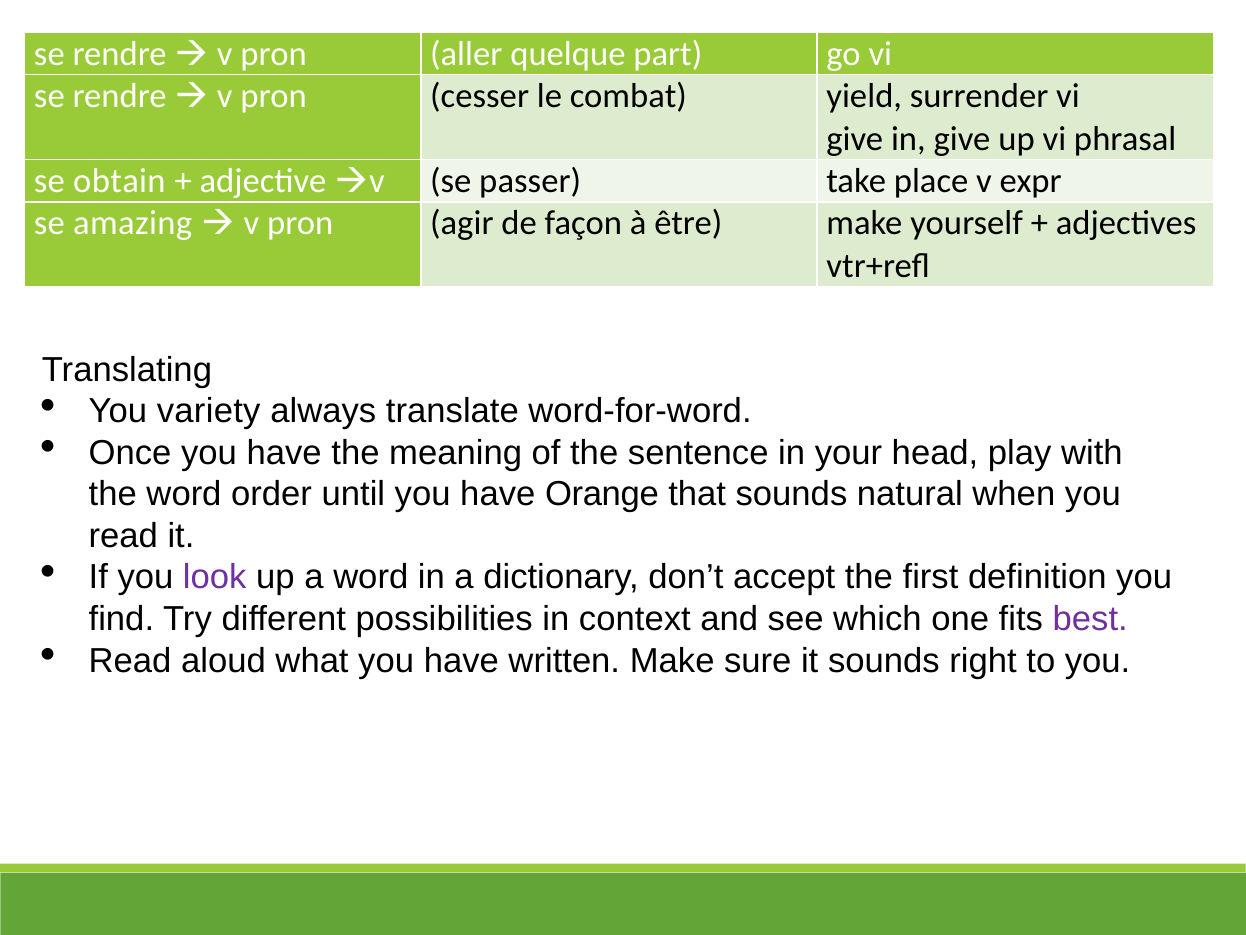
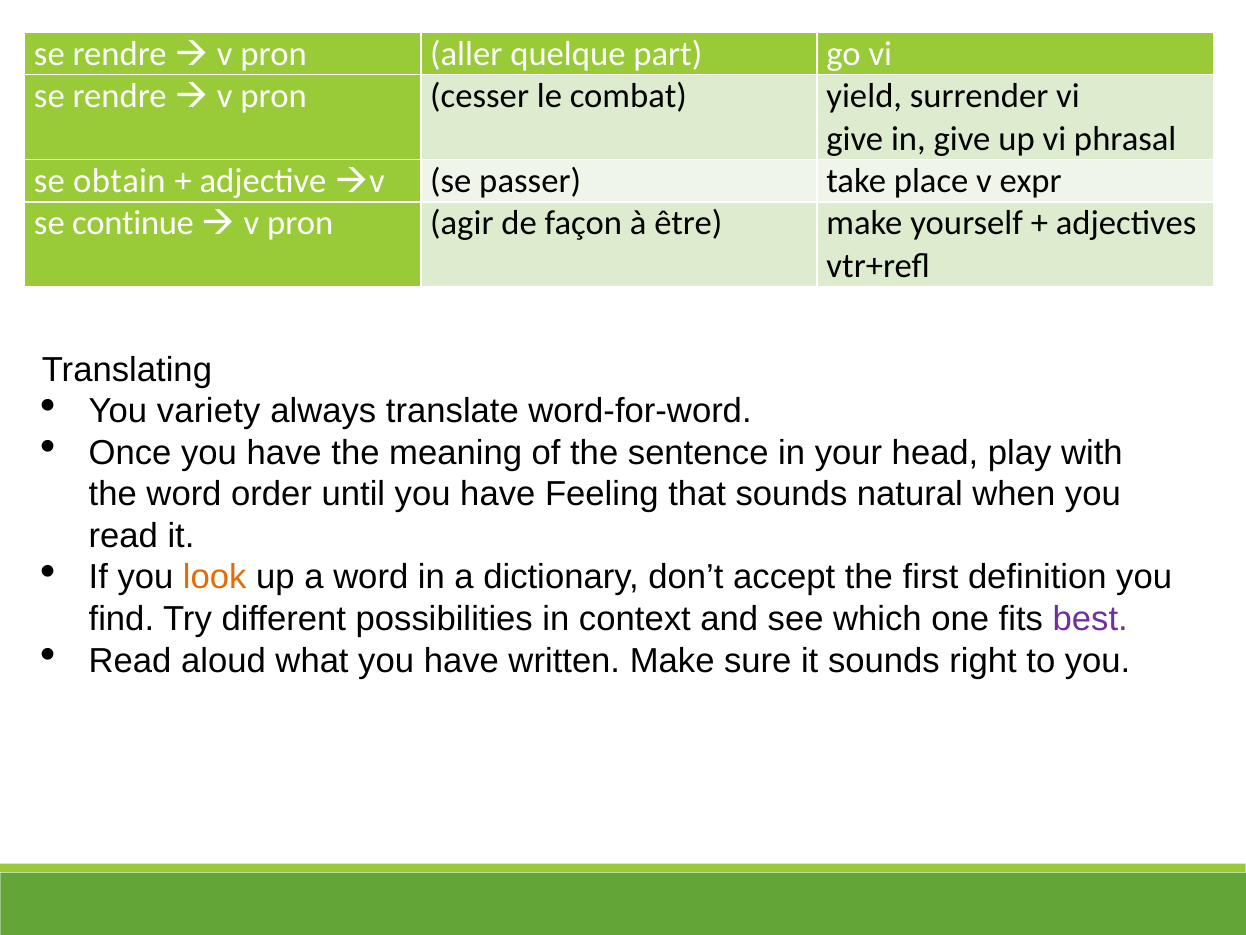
amazing: amazing -> continue
Orange: Orange -> Feeling
look colour: purple -> orange
